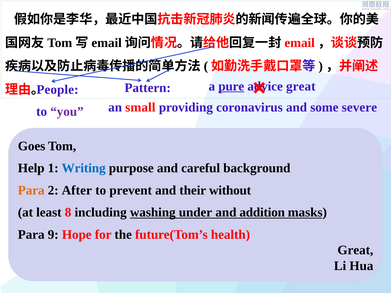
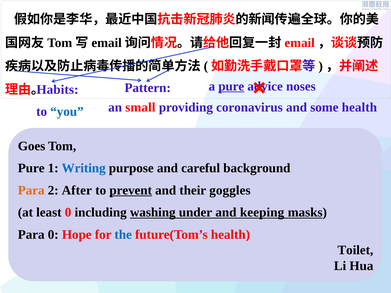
great at (301, 86): great -> noses
People: People -> Habits
some severe: severe -> health
you colour: purple -> blue
Help at (31, 168): Help -> Pure
prevent underline: none -> present
without: without -> goggles
least 8: 8 -> 0
addition: addition -> keeping
Para 9: 9 -> 0
the colour: black -> blue
Great at (355, 250): Great -> Toilet
